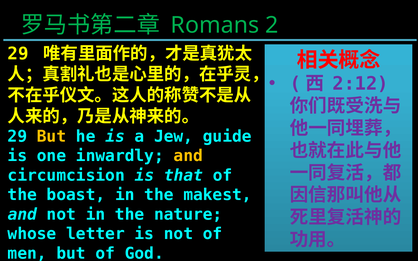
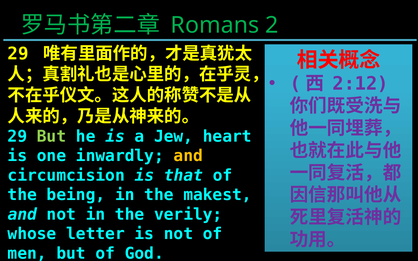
But at (52, 137) colour: yellow -> light green
guide: guide -> heart
boast: boast -> being
nature: nature -> verily
